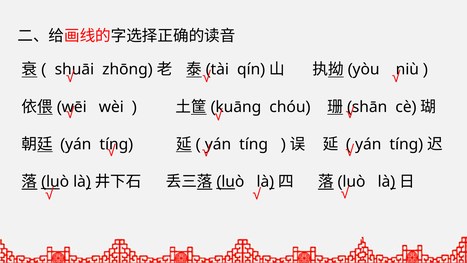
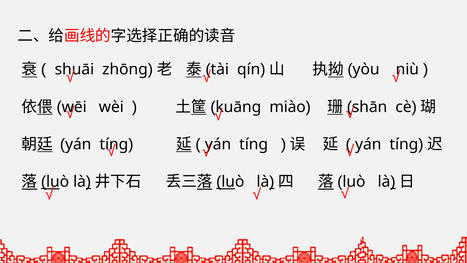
chóu: chóu -> miào
